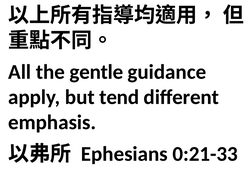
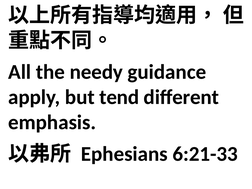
gentle: gentle -> needy
0:21-33: 0:21-33 -> 6:21-33
